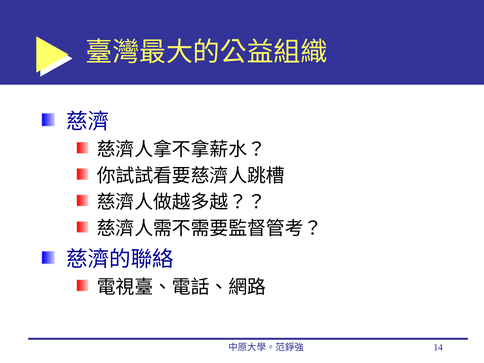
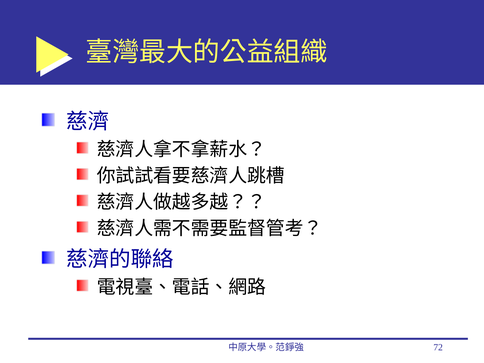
14: 14 -> 72
